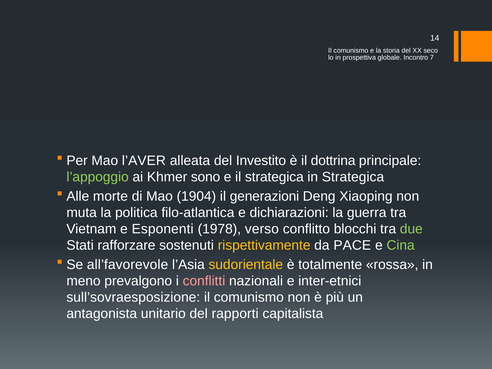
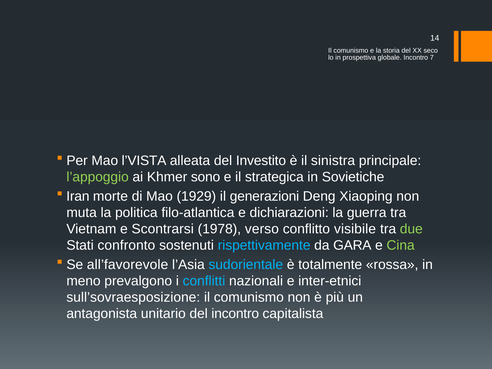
l’AVER: l’AVER -> l’VISTA
dottrina: dottrina -> sinistra
in Strategica: Strategica -> Sovietiche
Alle: Alle -> Iran
1904: 1904 -> 1929
Esponenti: Esponenti -> Scontrarsi
blocchi: blocchi -> visibile
rafforzare: rafforzare -> confronto
rispettivamente colour: yellow -> light blue
PACE: PACE -> GARA
sudorientale colour: yellow -> light blue
conflitti colour: pink -> light blue
del rapporti: rapporti -> incontro
